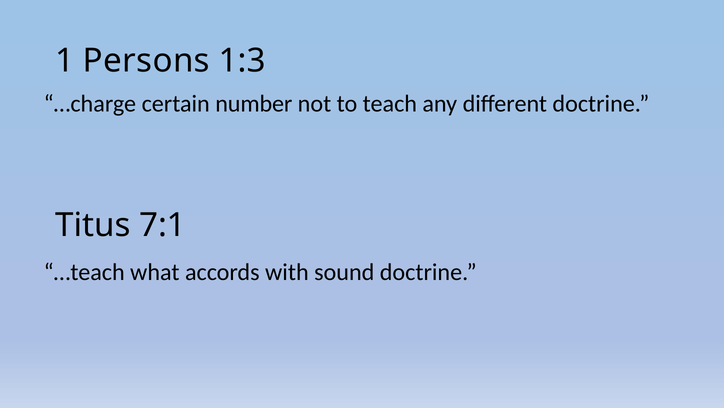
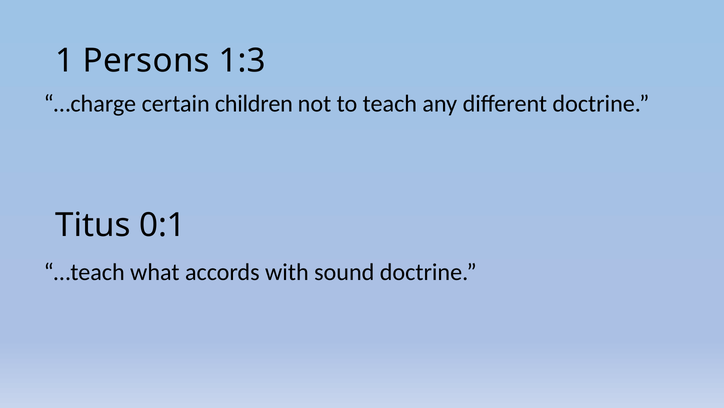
number: number -> children
7:1: 7:1 -> 0:1
